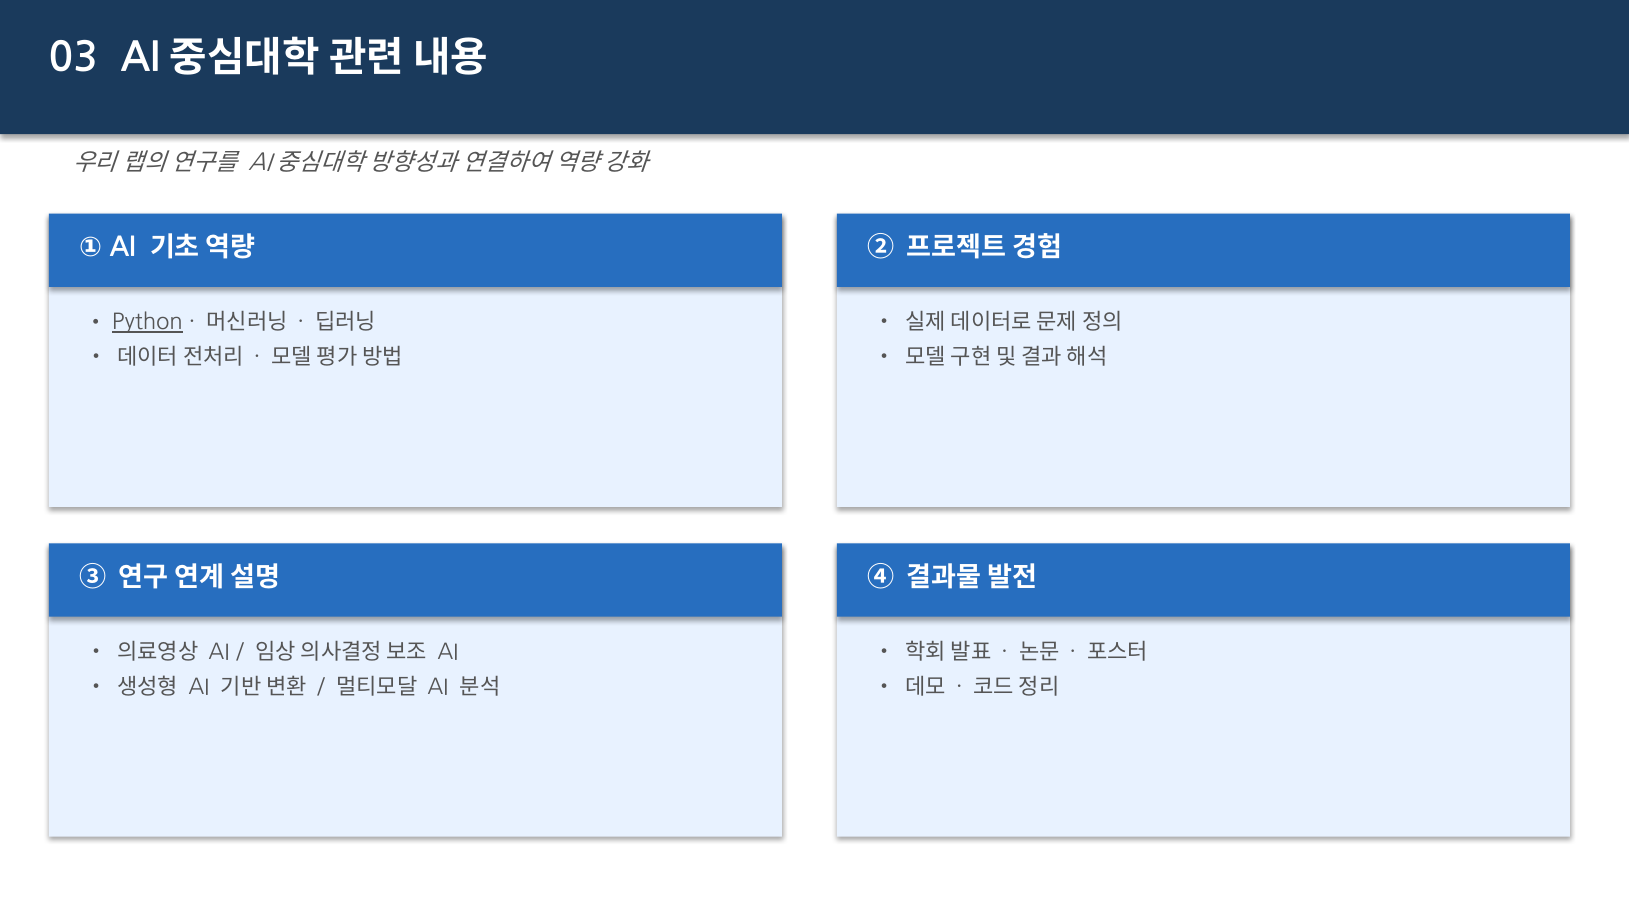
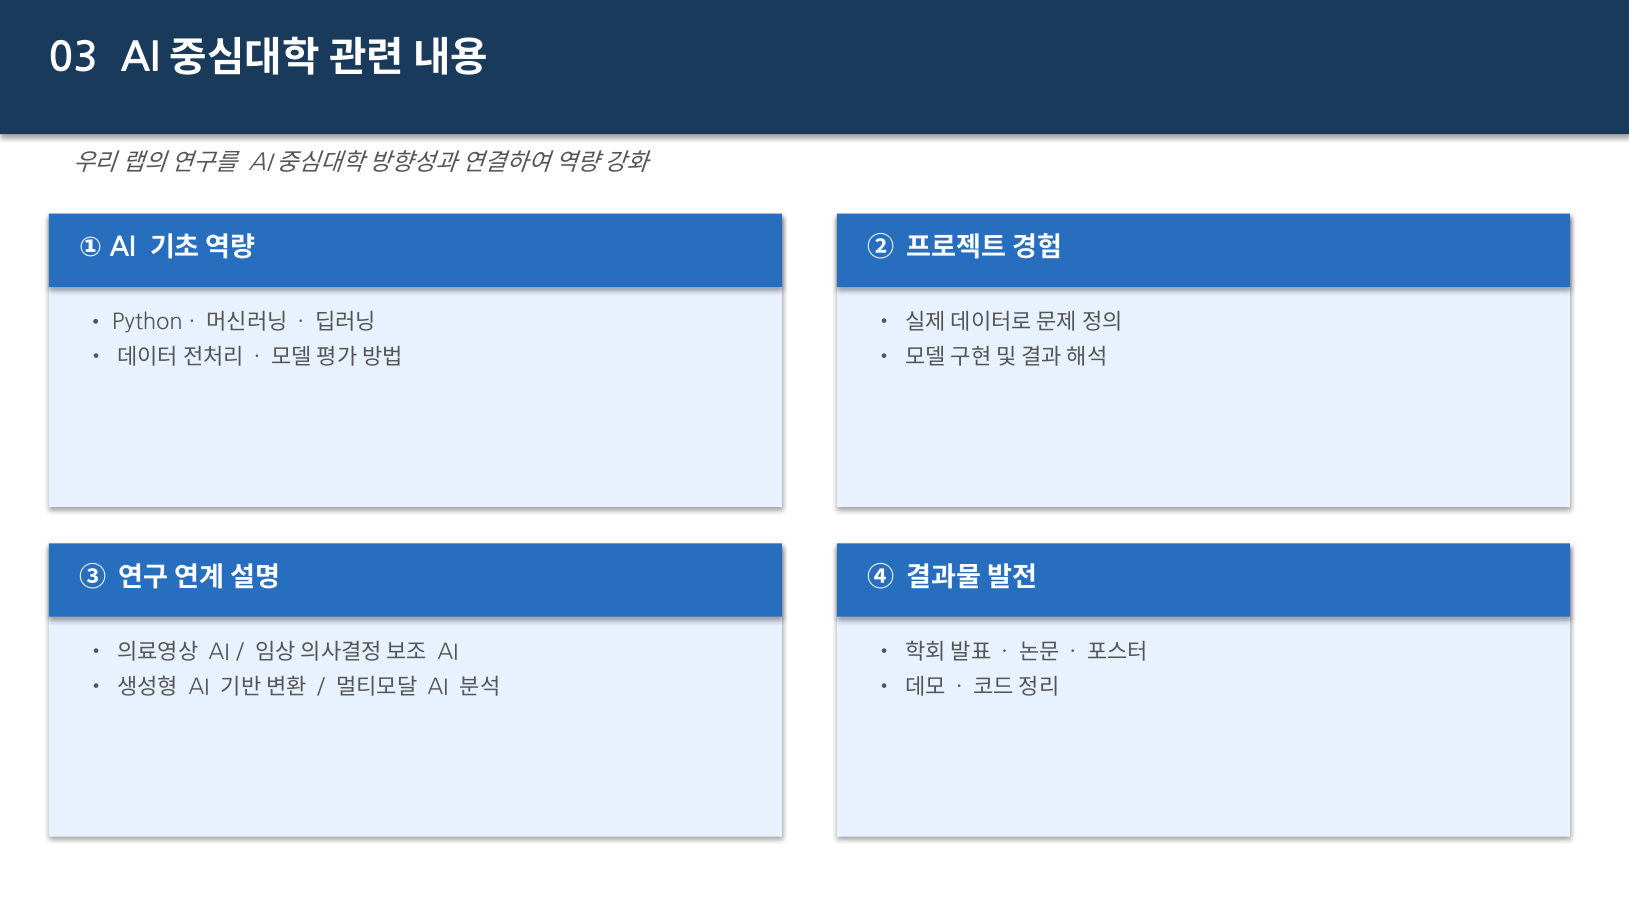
Python underline: present -> none
